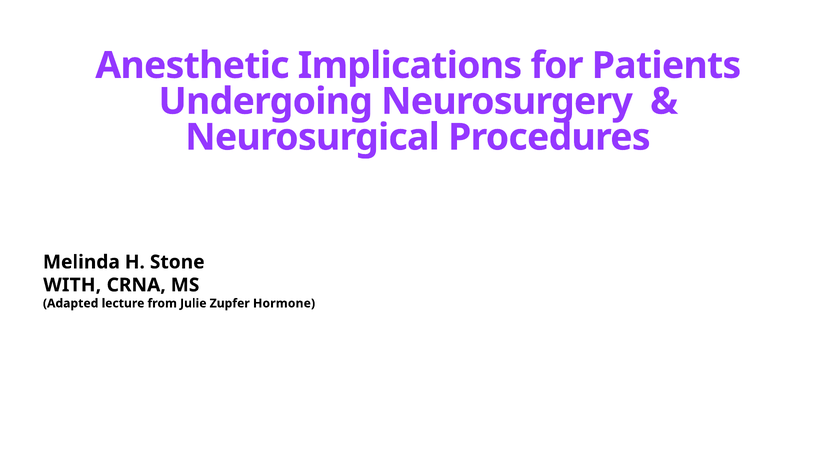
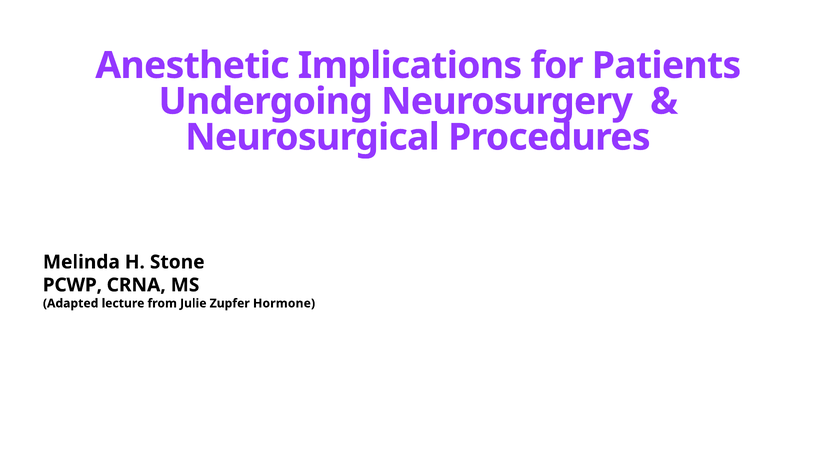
WITH: WITH -> PCWP
